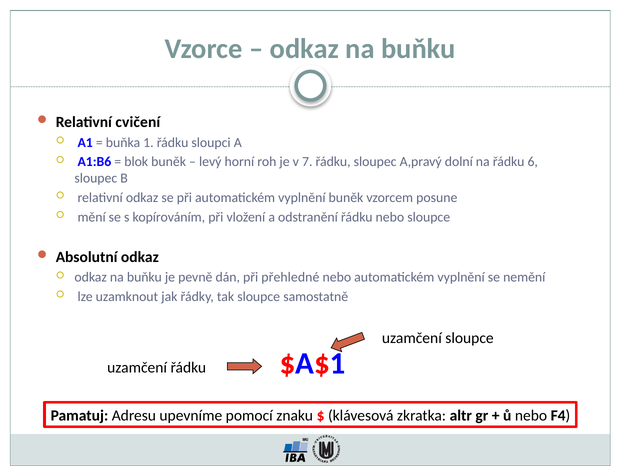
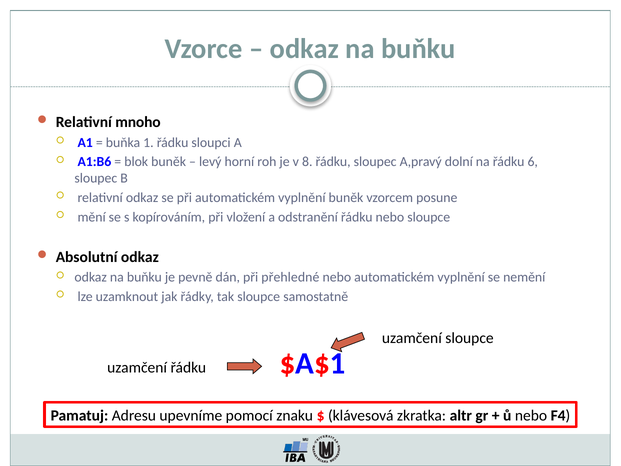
cvičení: cvičení -> mnoho
7: 7 -> 8
